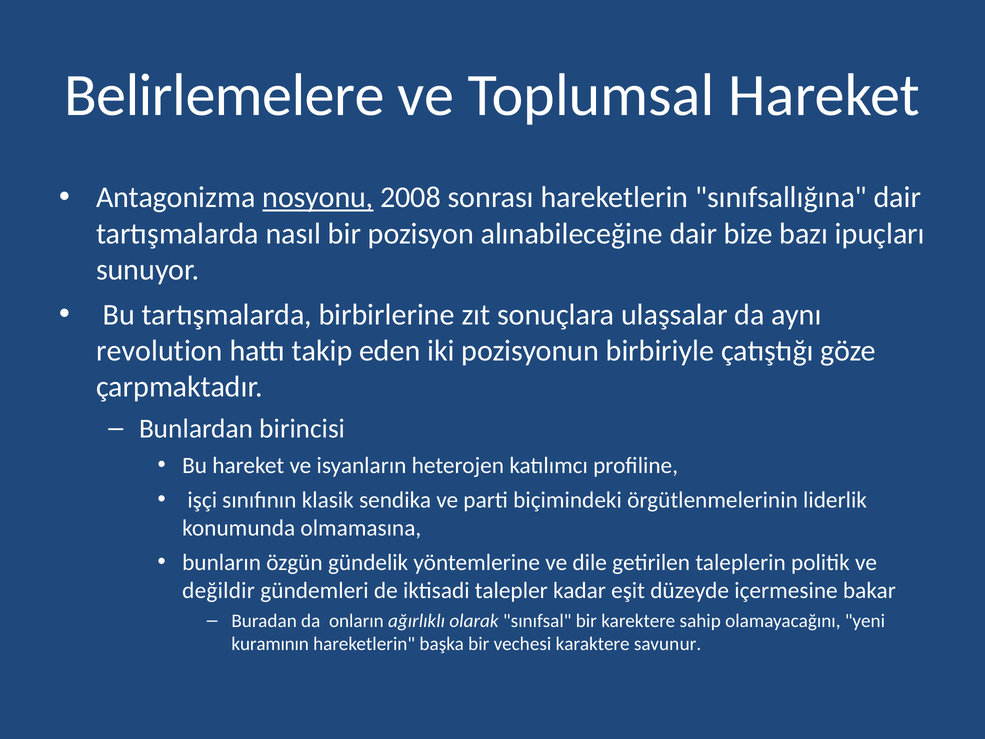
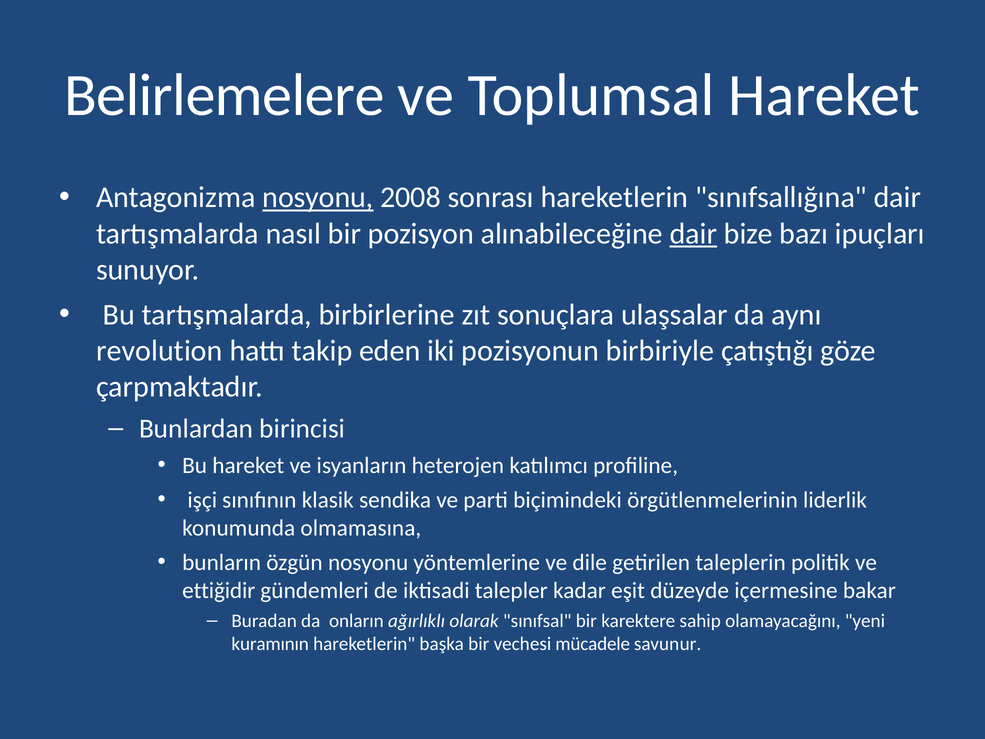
dair at (693, 234) underline: none -> present
özgün gündelik: gündelik -> nosyonu
değildir: değildir -> ettiğidir
karaktere: karaktere -> mücadele
